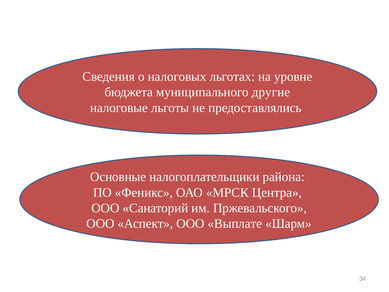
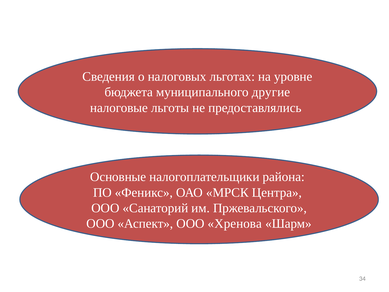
Выплате: Выплате -> Хренова
